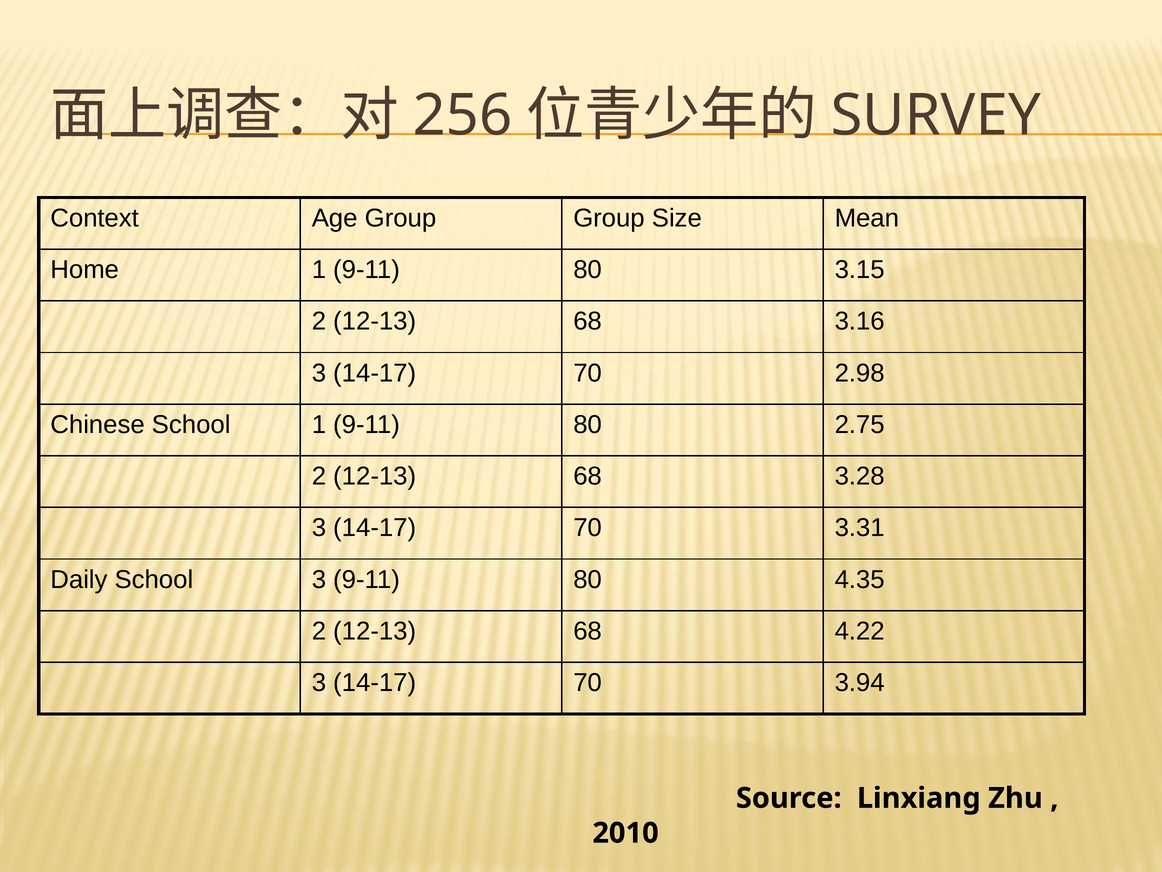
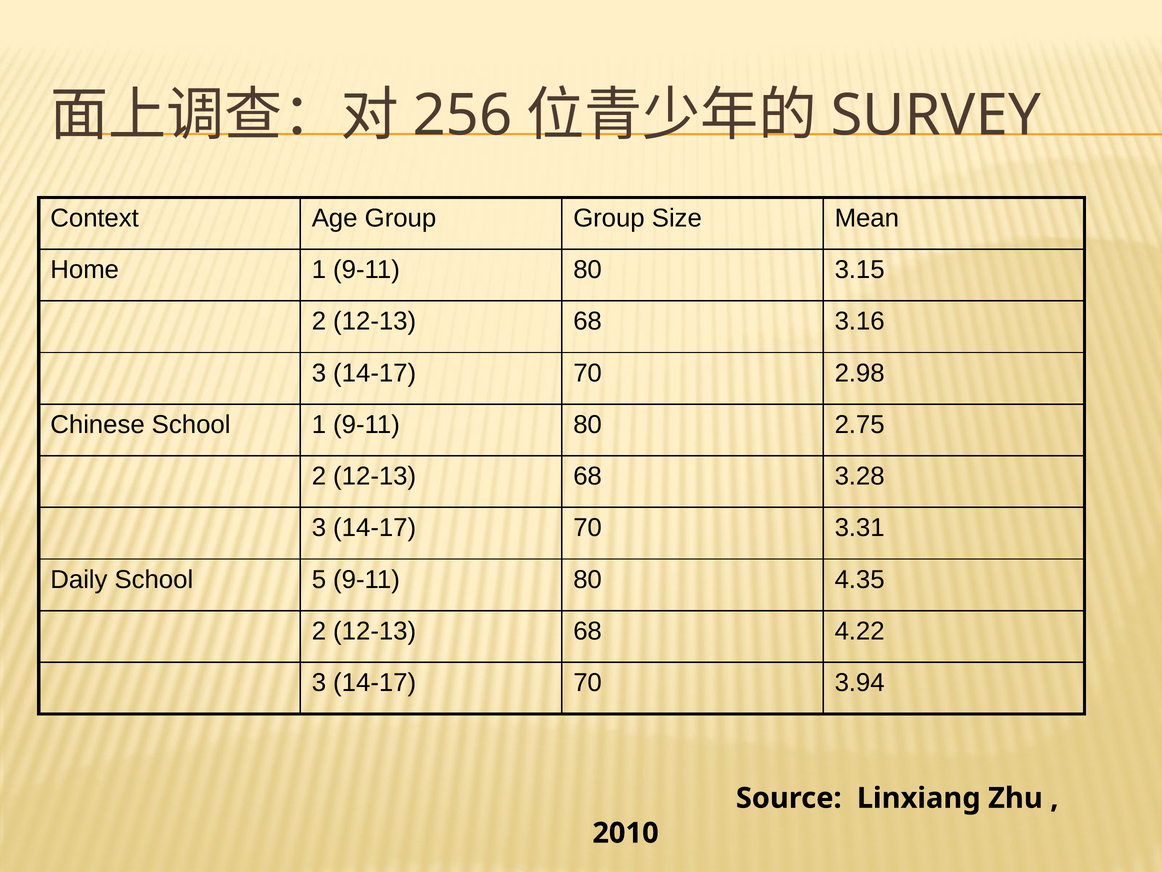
School 3: 3 -> 5
